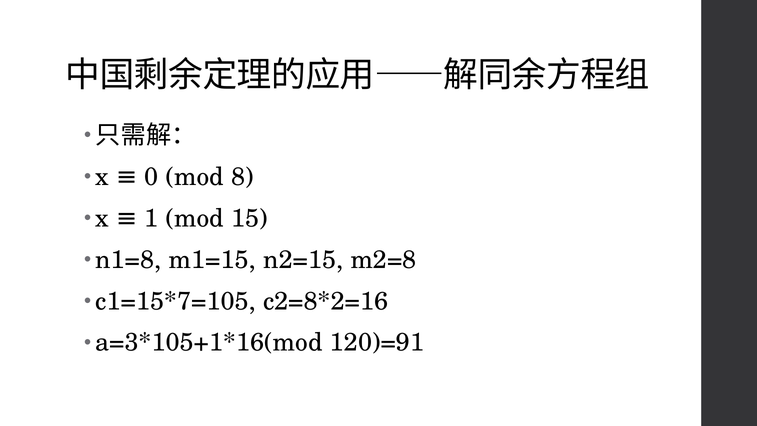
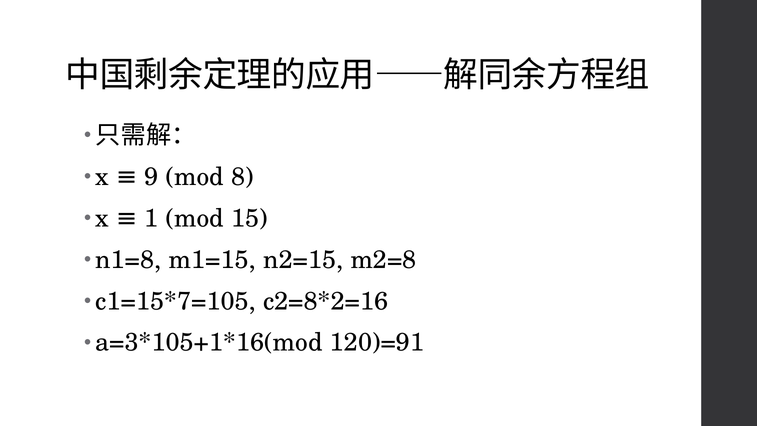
0: 0 -> 9
